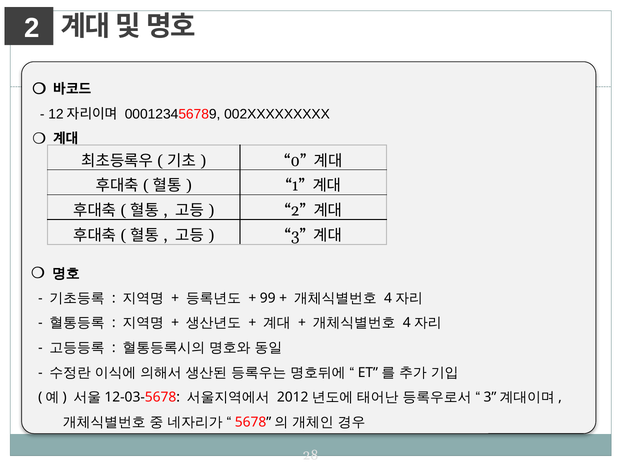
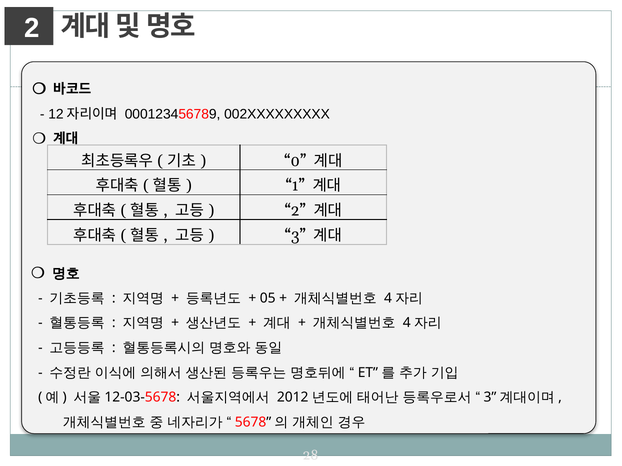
99: 99 -> 05
